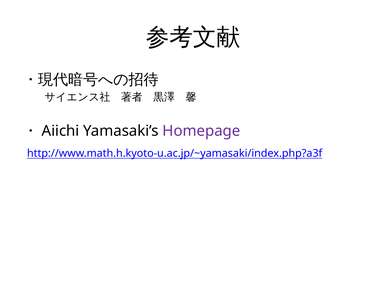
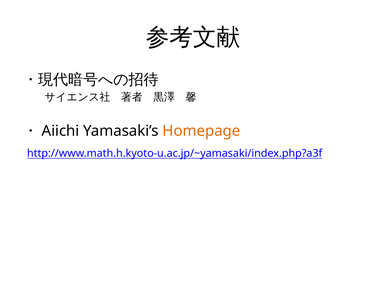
Homepage colour: purple -> orange
